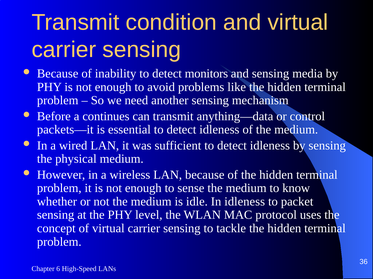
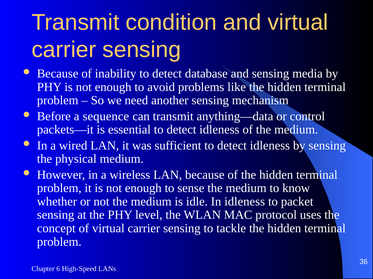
monitors: monitors -> database
continues: continues -> sequence
